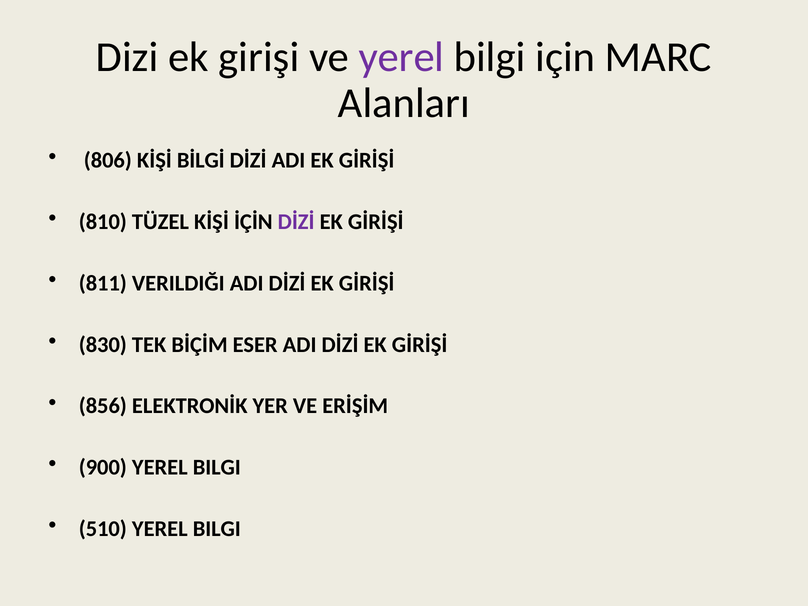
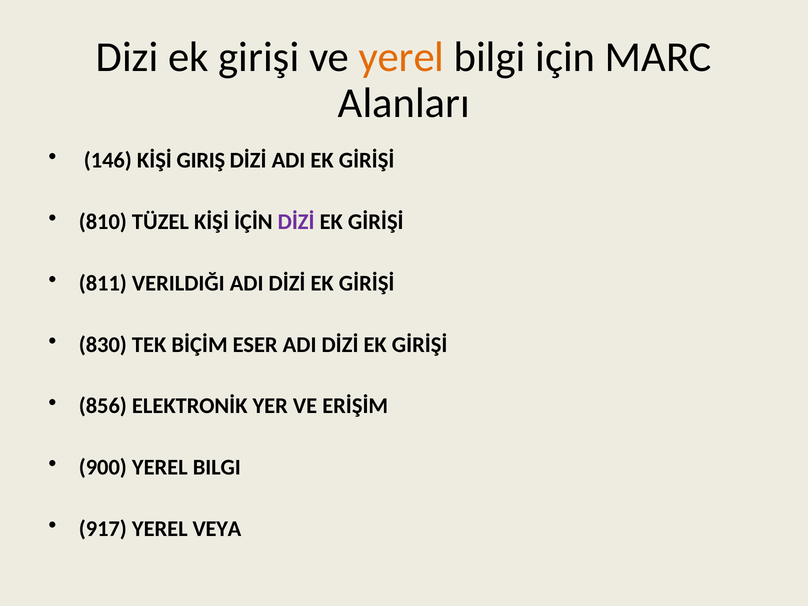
yerel at (402, 57) colour: purple -> orange
806: 806 -> 146
BİLGİ: BİLGİ -> GIRIŞ
510: 510 -> 917
BILGI at (217, 529): BILGI -> VEYA
